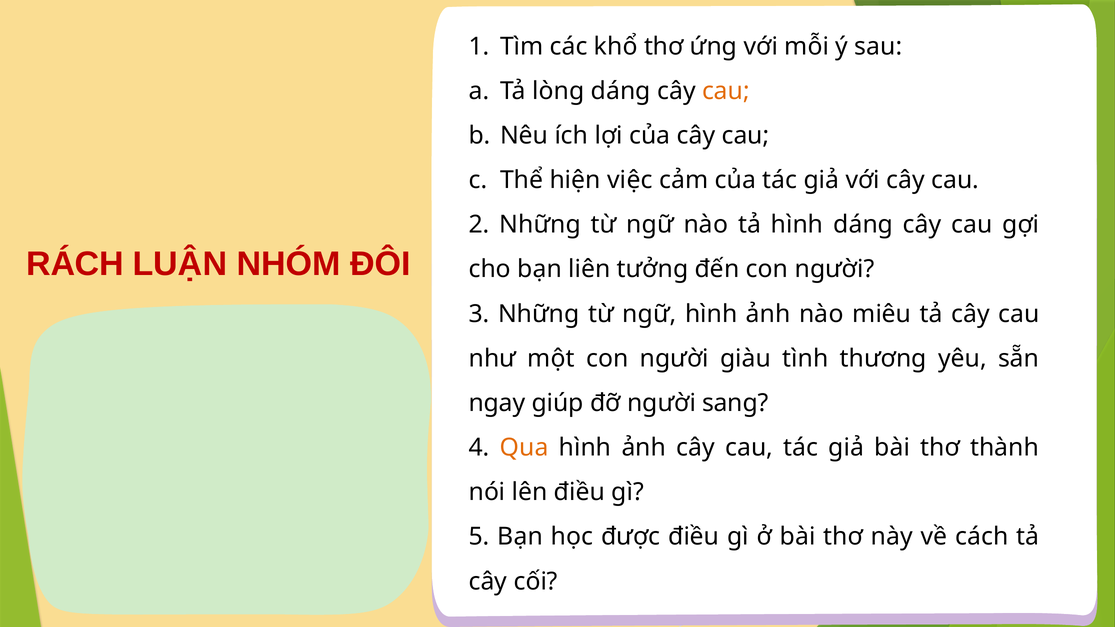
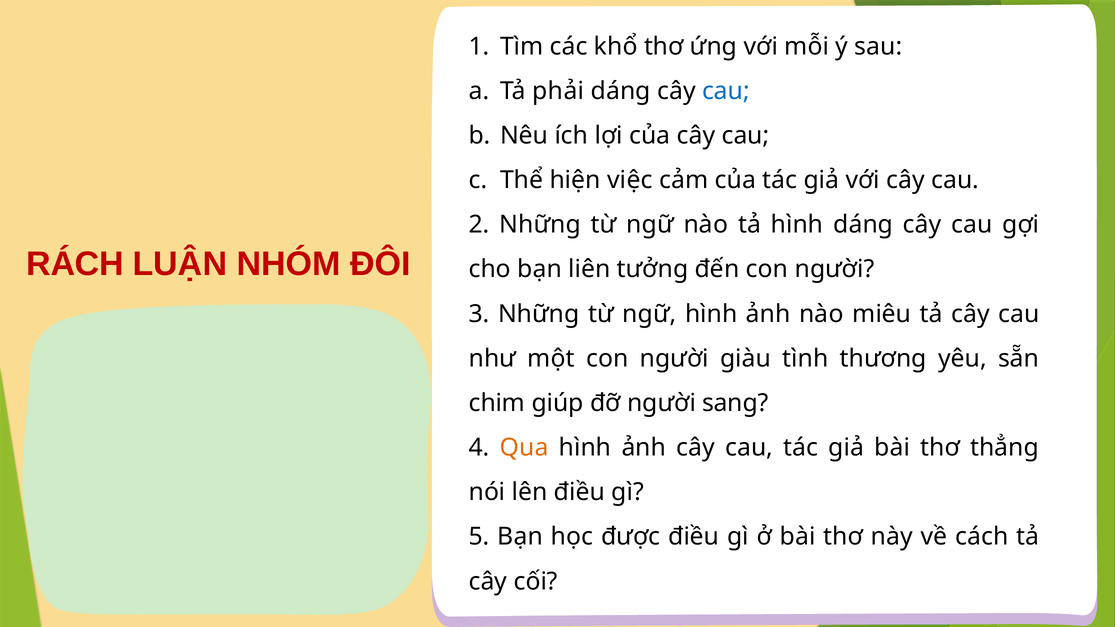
lòng: lòng -> phải
cau at (726, 91) colour: orange -> blue
ngay: ngay -> chim
thành: thành -> thẳng
